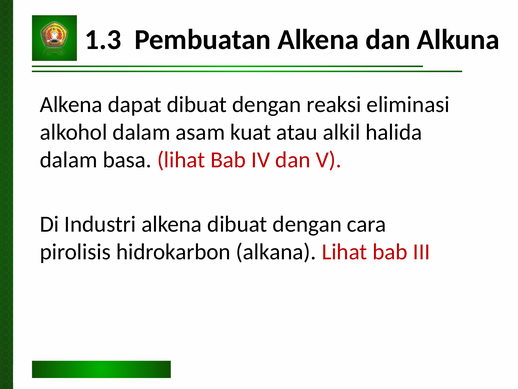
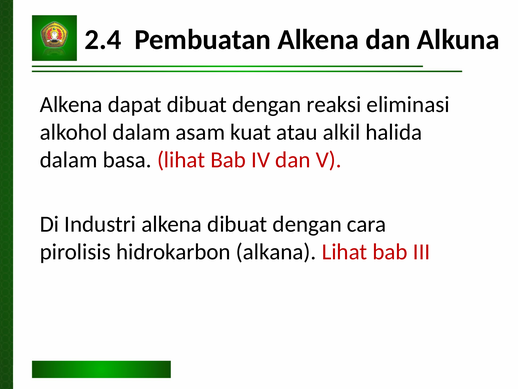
1.3: 1.3 -> 2.4
